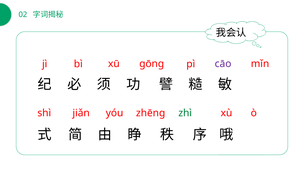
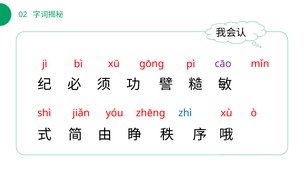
zhì colour: green -> blue
